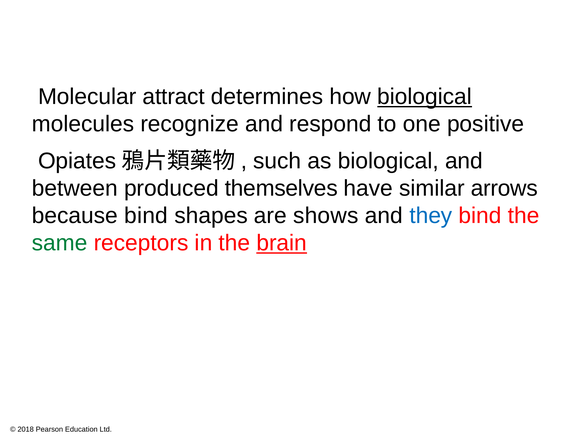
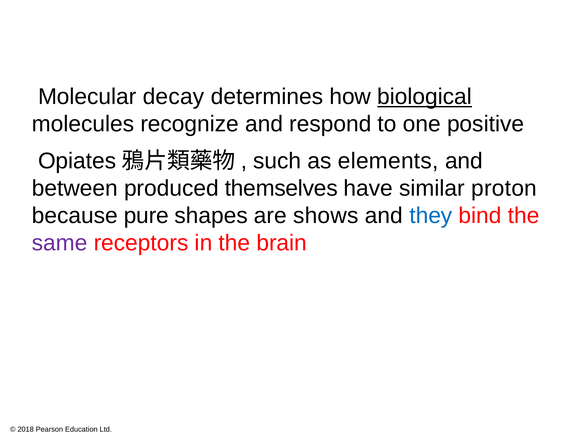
attract: attract -> decay
as biological: biological -> elements
arrows: arrows -> proton
because bind: bind -> pure
same colour: green -> purple
brain underline: present -> none
